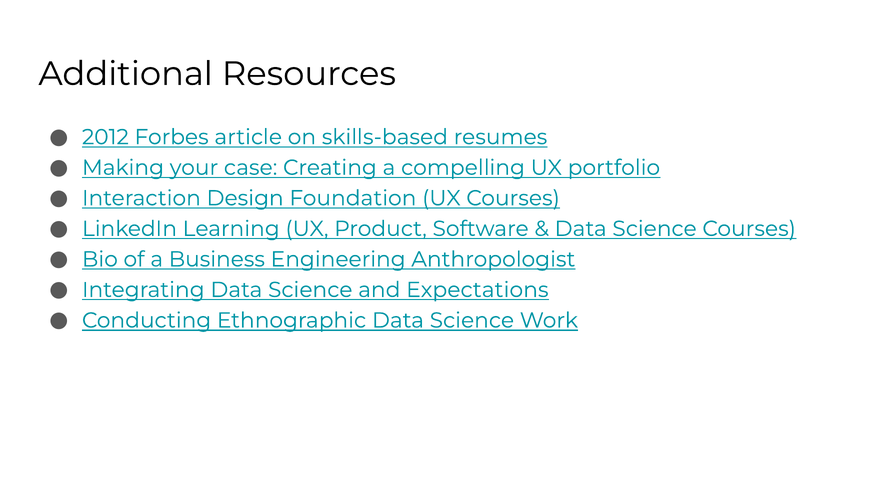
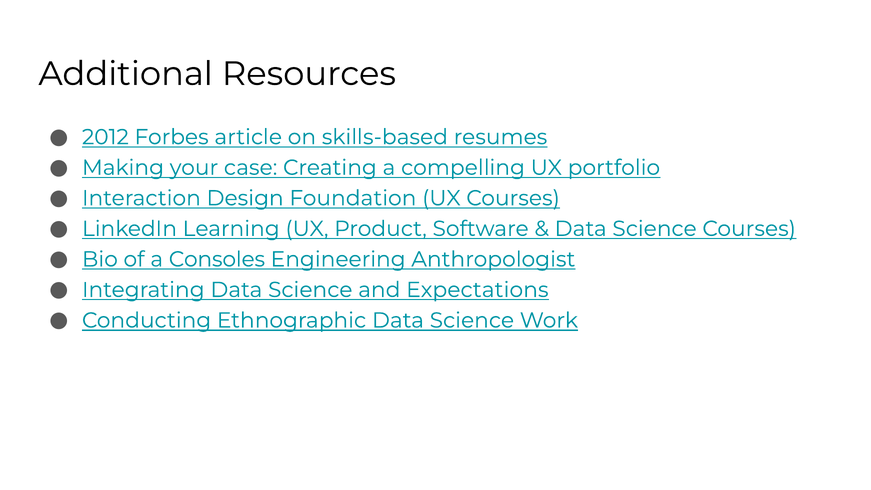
Business: Business -> Consoles
